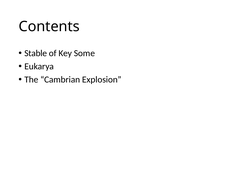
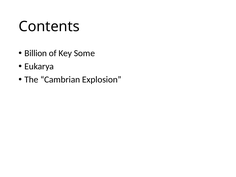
Stable: Stable -> Billion
